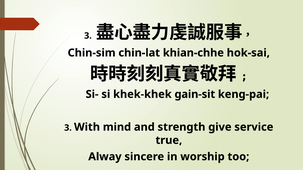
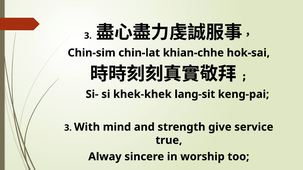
gain-sit: gain-sit -> lang-sit
